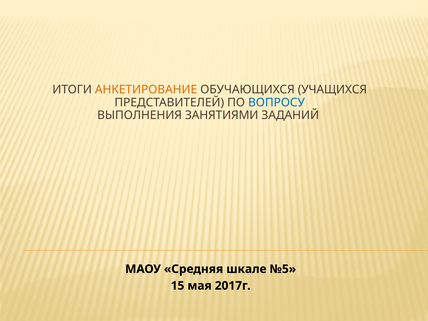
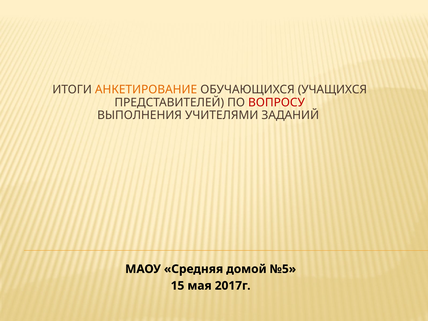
ВОПРОСУ colour: blue -> red
ЗАНЯТИЯМИ: ЗАНЯТИЯМИ -> УЧИТЕЛЯМИ
шкале: шкале -> домой
